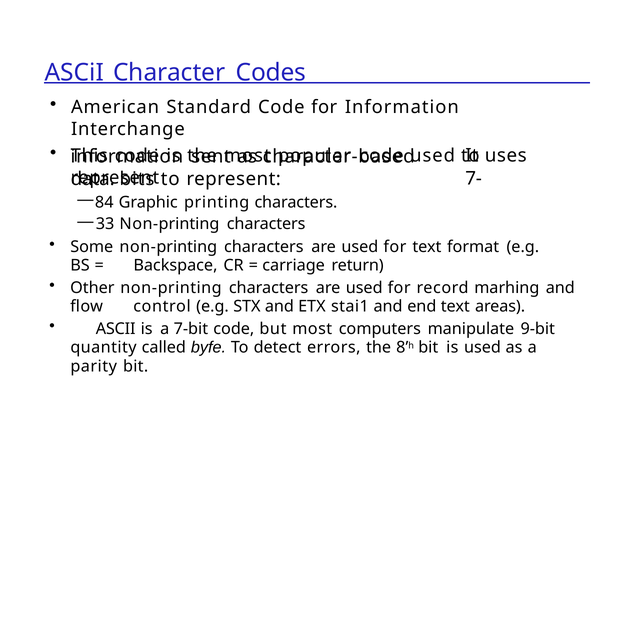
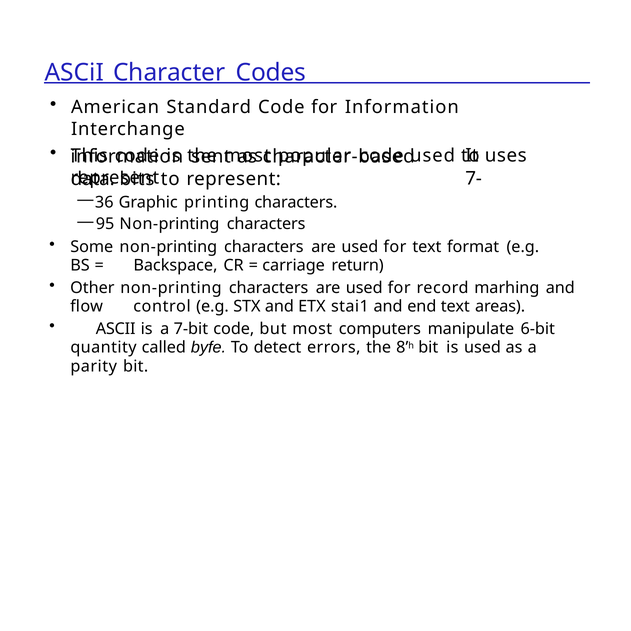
84: 84 -> 36
33: 33 -> 95
9-bit: 9-bit -> 6-bit
